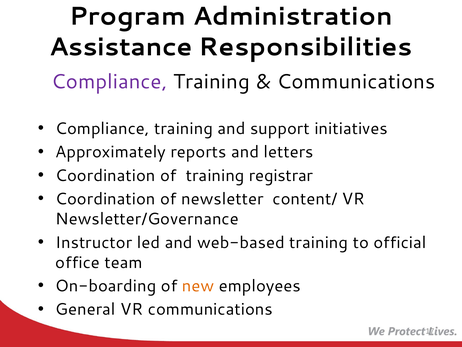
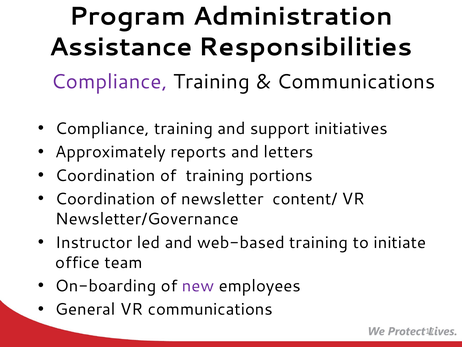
registrar: registrar -> portions
official: official -> initiate
new colour: orange -> purple
